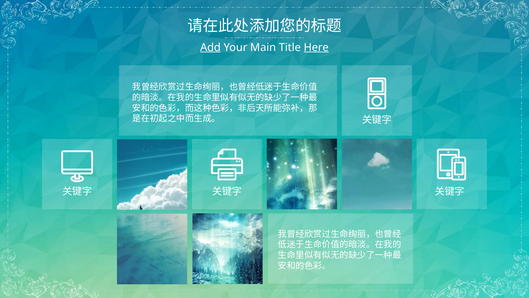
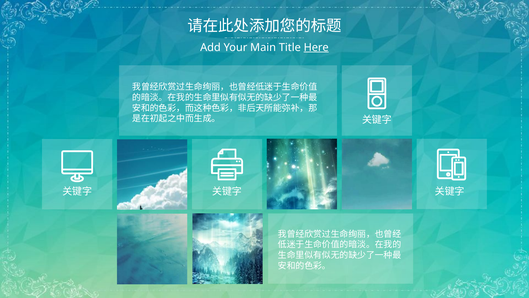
Add underline: present -> none
